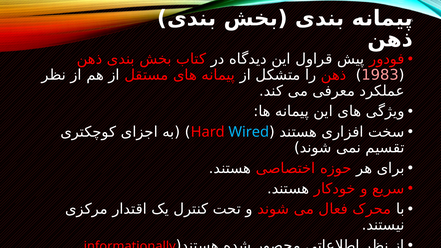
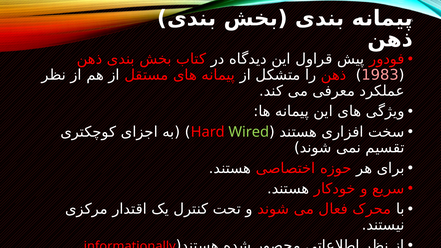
Wired colour: light blue -> light green
